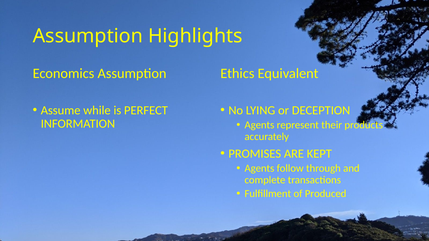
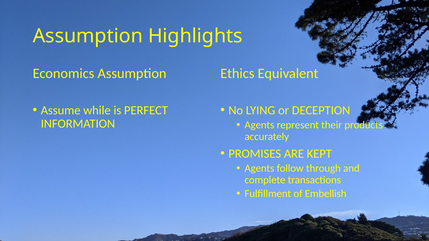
Produced: Produced -> Embellish
